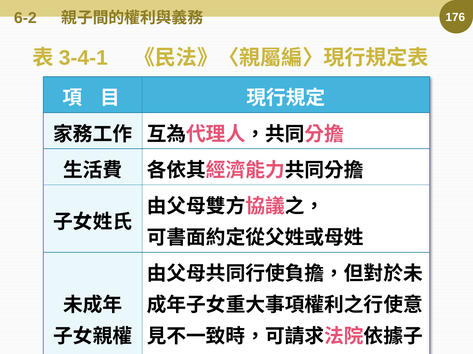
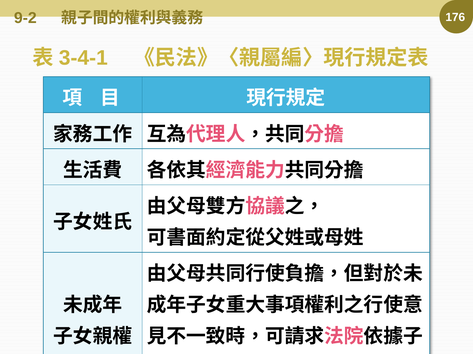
6-2: 6-2 -> 9-2
